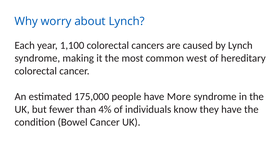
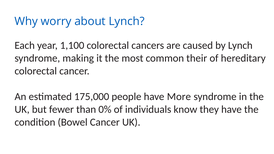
west: west -> their
4%: 4% -> 0%
